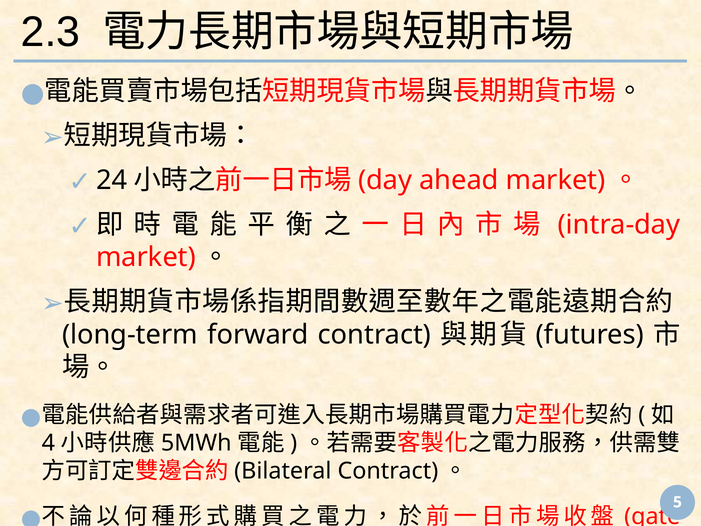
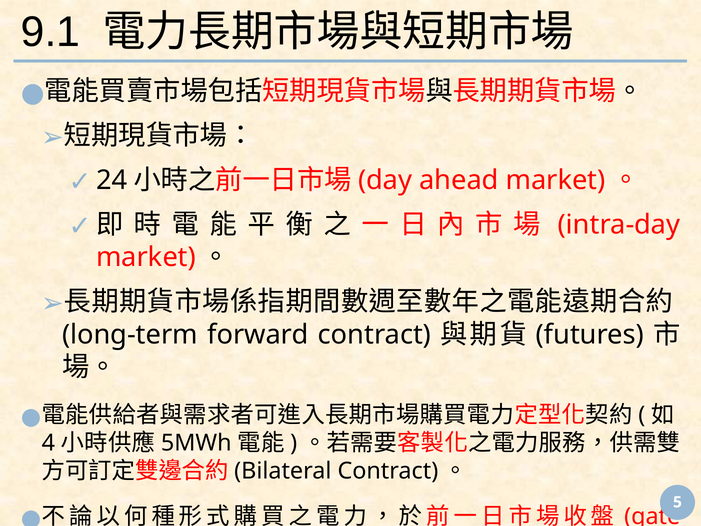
2.3: 2.3 -> 9.1
